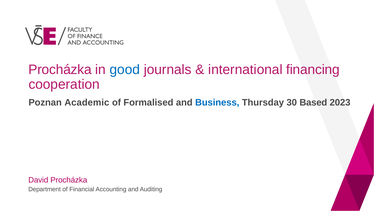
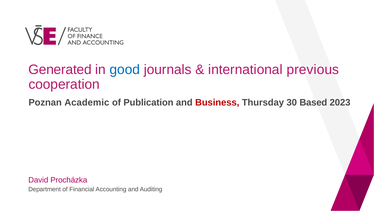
Procházka at (60, 69): Procházka -> Generated
financing: financing -> previous
Formalised: Formalised -> Publication
Business colour: blue -> red
